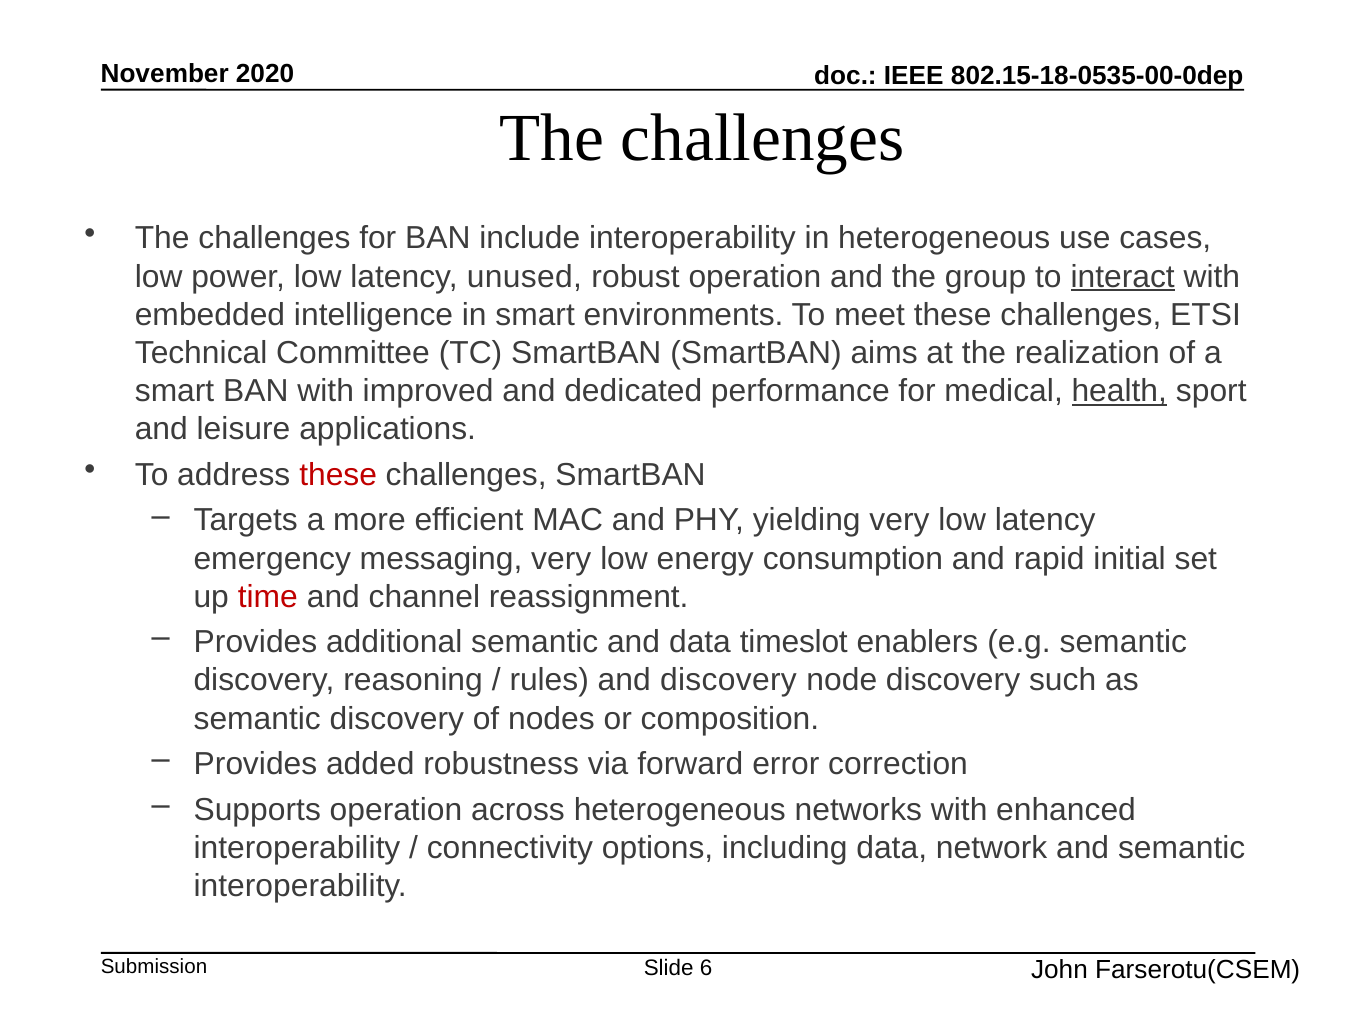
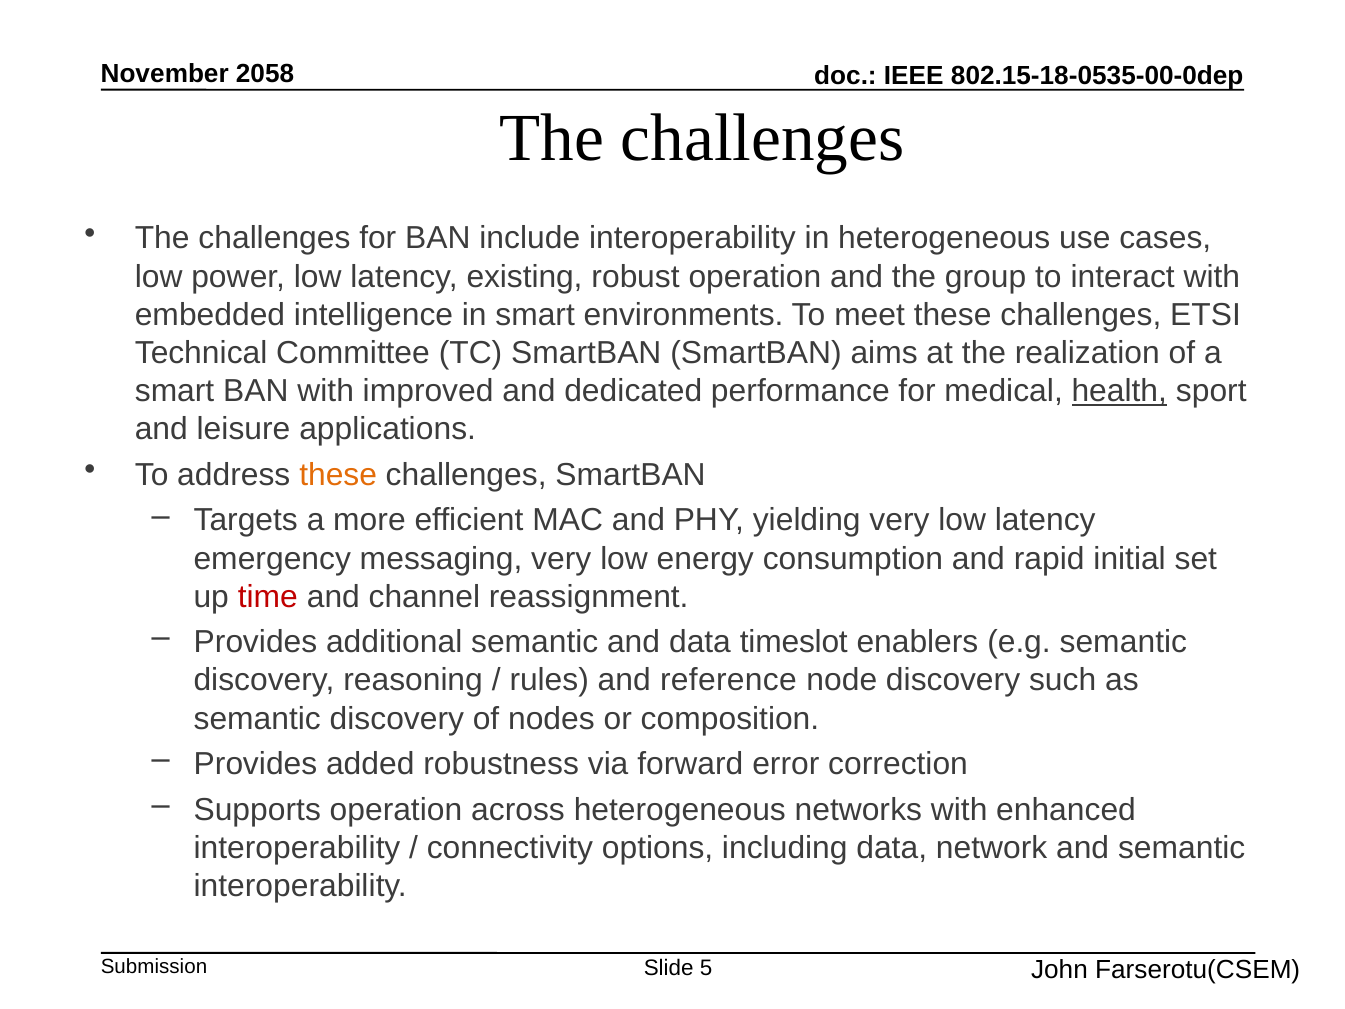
2020: 2020 -> 2058
unused: unused -> existing
interact underline: present -> none
these at (338, 475) colour: red -> orange
and discovery: discovery -> reference
6: 6 -> 5
